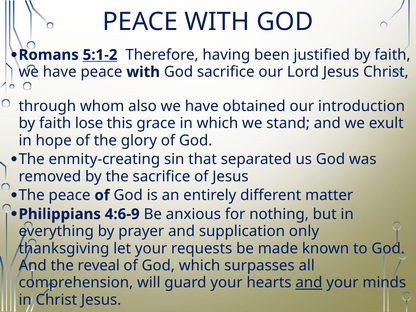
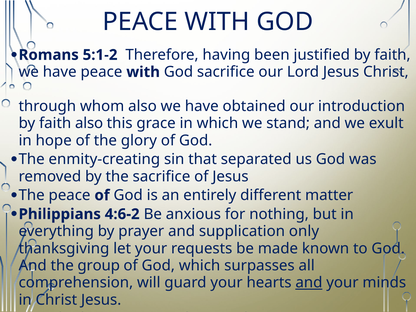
5:1-2 underline: present -> none
faith lose: lose -> also
4:6-9: 4:6-9 -> 4:6-2
reveal: reveal -> group
